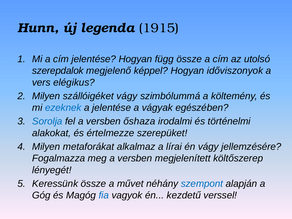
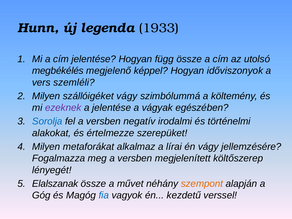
1915: 1915 -> 1933
szerepdalok: szerepdalok -> megbékélés
elégikus: elégikus -> szemléli
ezeknek colour: blue -> purple
őshaza: őshaza -> negatív
Keressünk: Keressünk -> Elalszanak
szempont colour: blue -> orange
